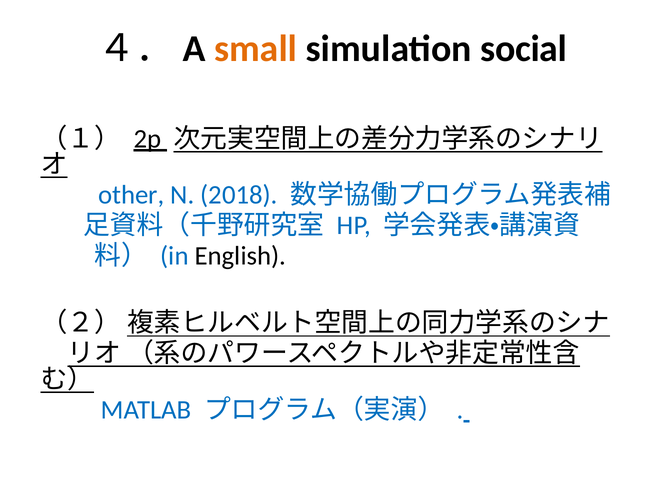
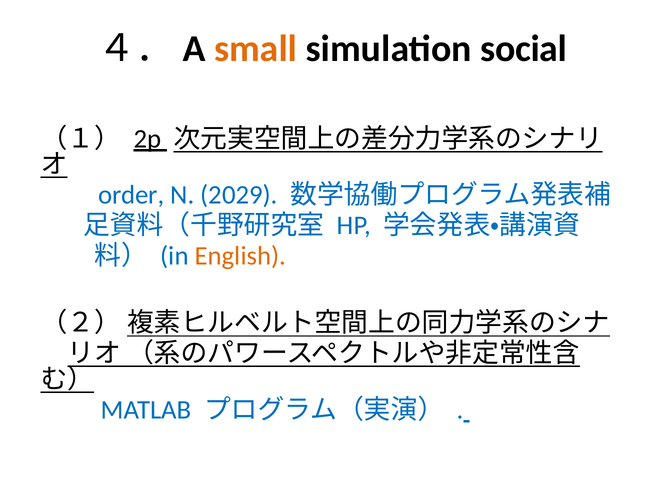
other: other -> order
2018: 2018 -> 2029
English colour: black -> orange
